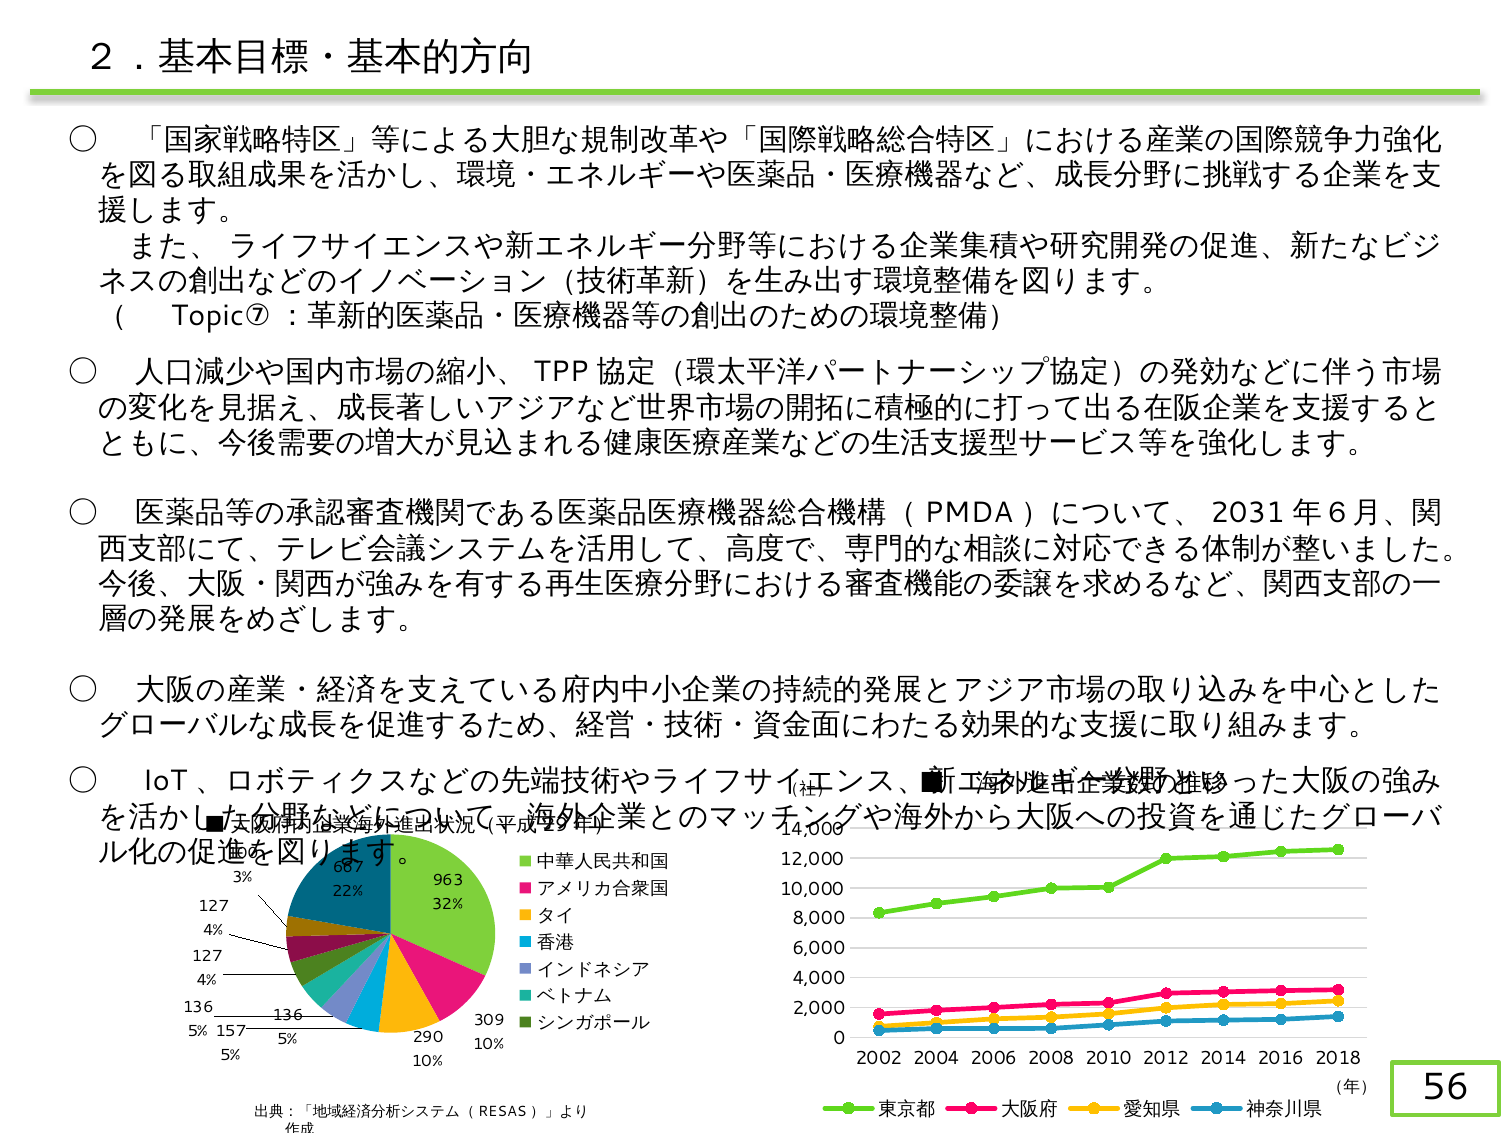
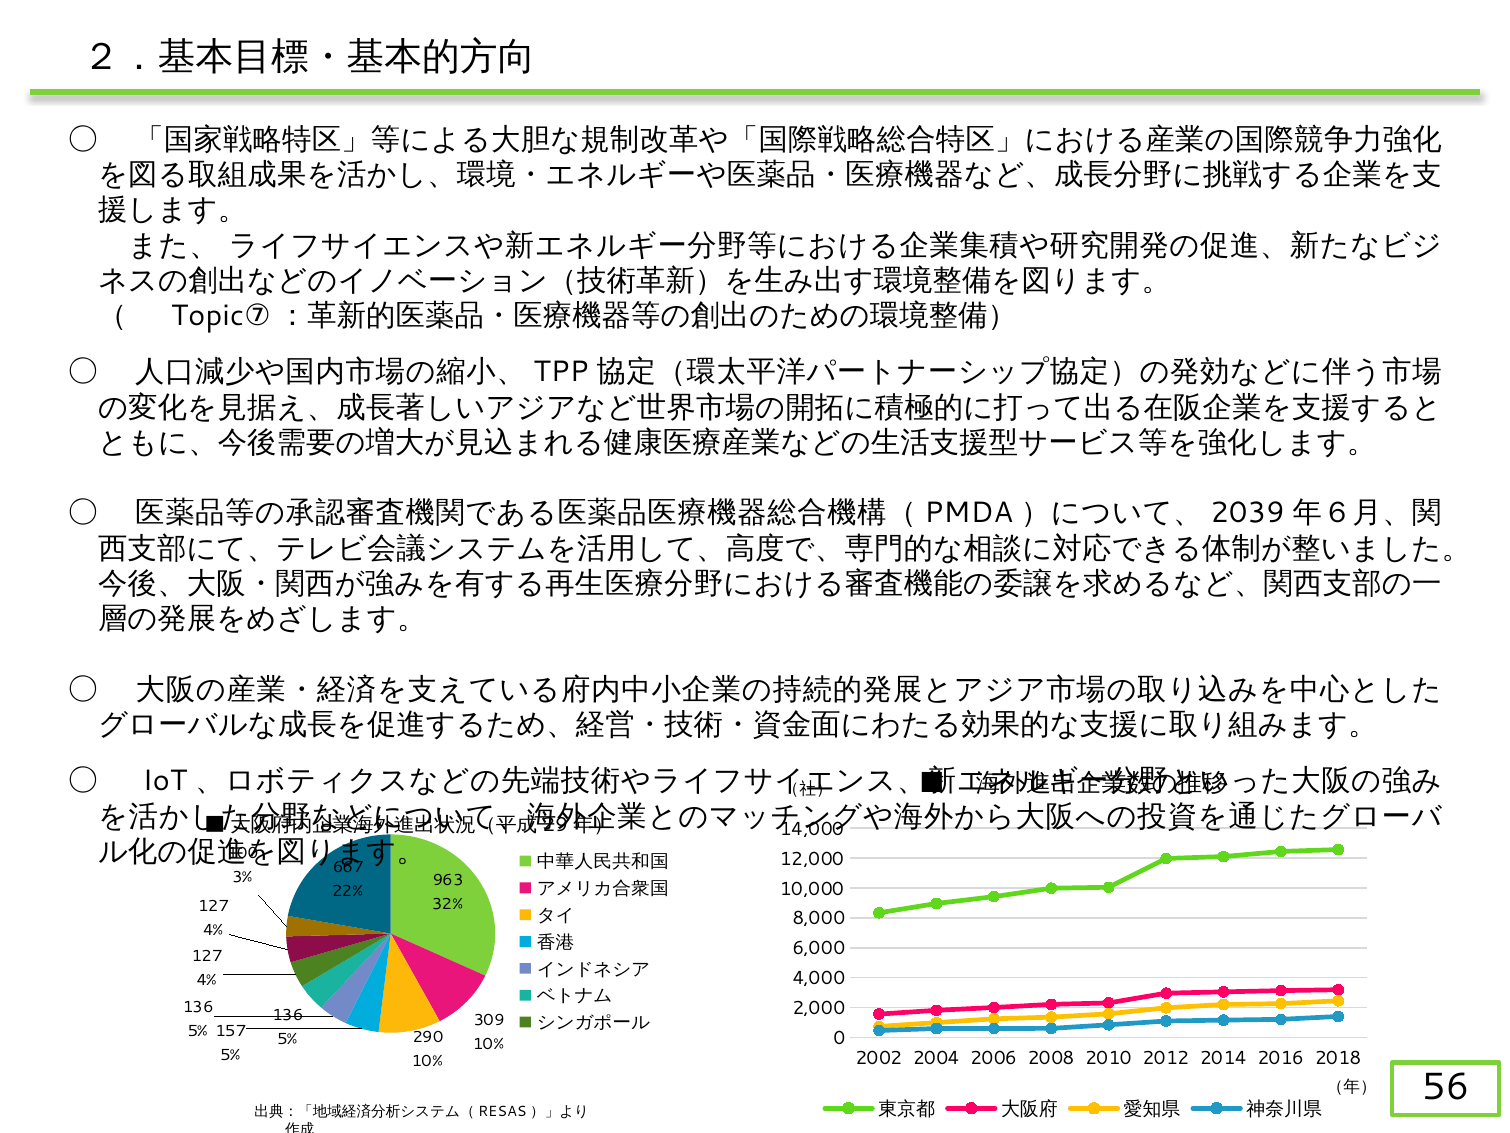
2031: 2031 -> 2039
